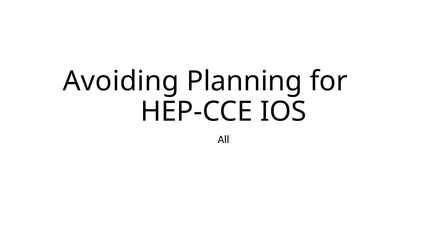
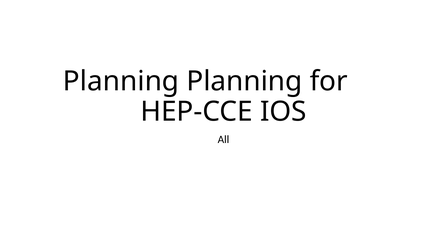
Avoiding at (121, 82): Avoiding -> Planning
